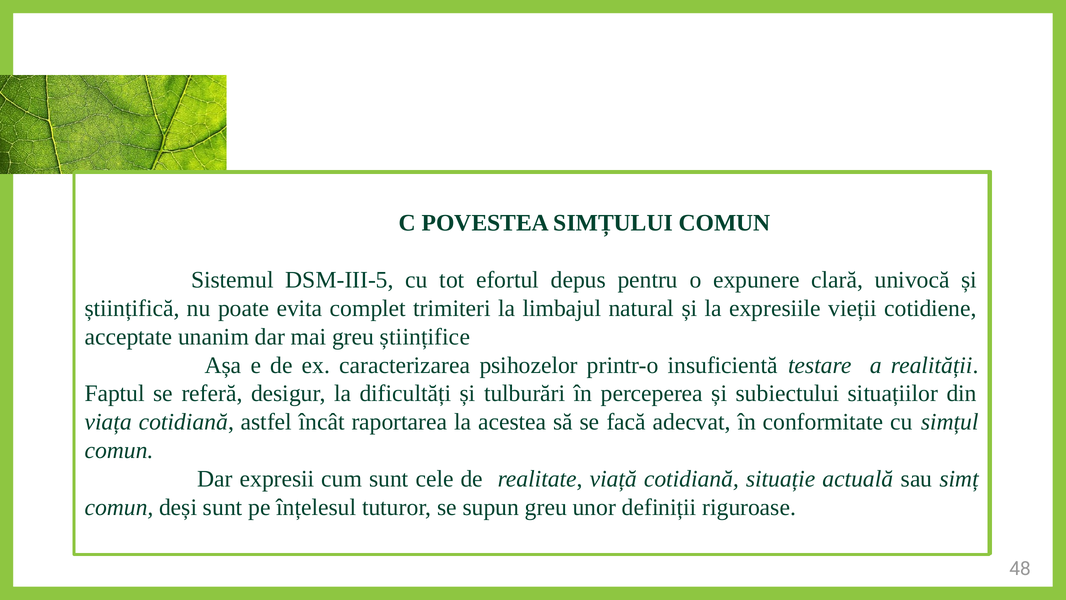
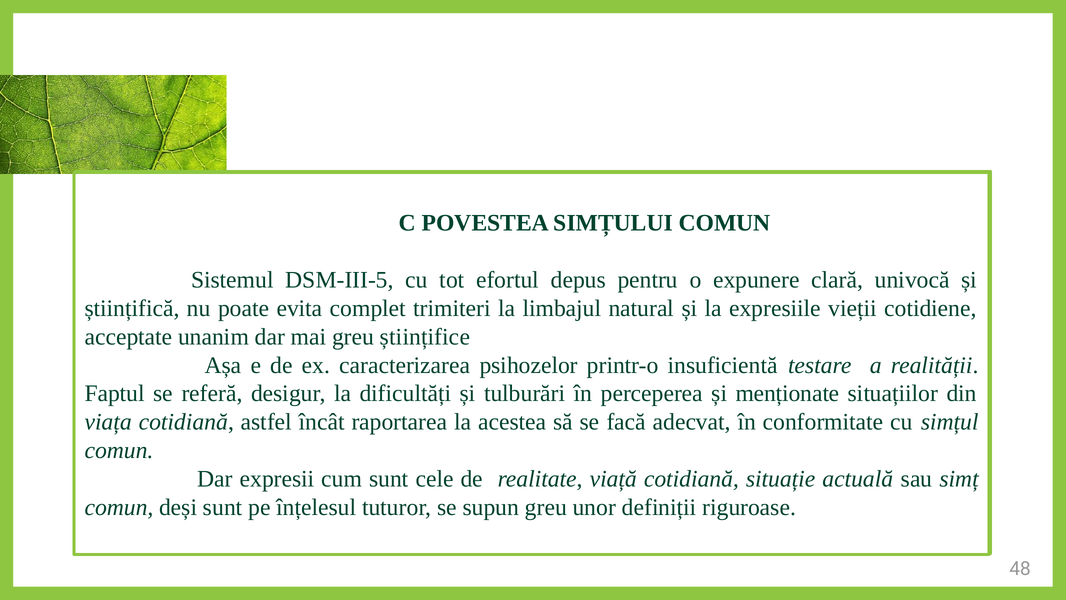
subiectului: subiectului -> menționate
